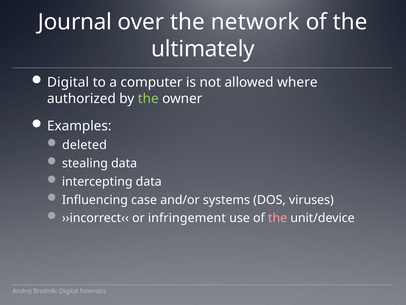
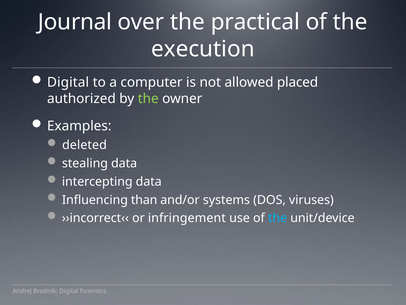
network: network -> practical
ultimately: ultimately -> execution
where: where -> placed
case: case -> than
the at (278, 218) colour: pink -> light blue
